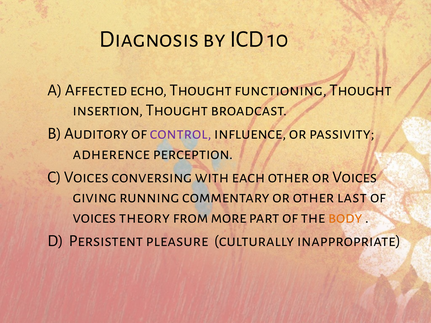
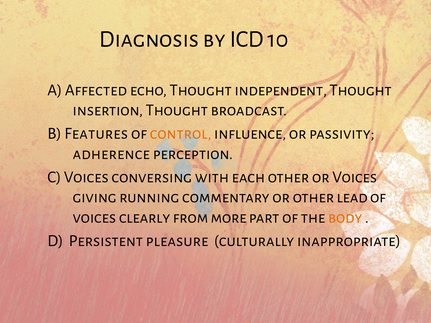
functioning: functioning -> independent
Auditory: Auditory -> Features
control colour: purple -> orange
last: last -> lead
theory: theory -> clearly
